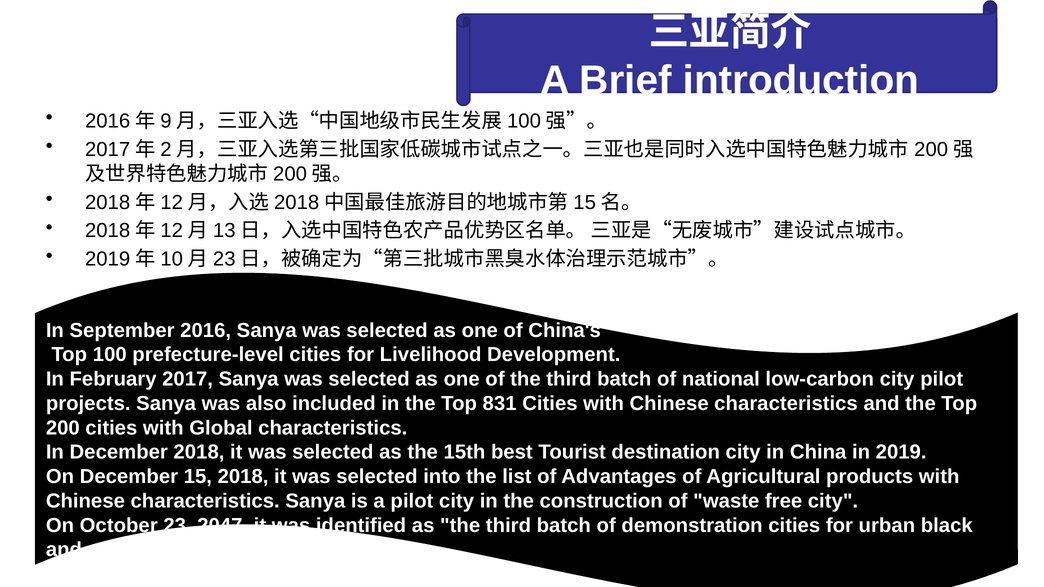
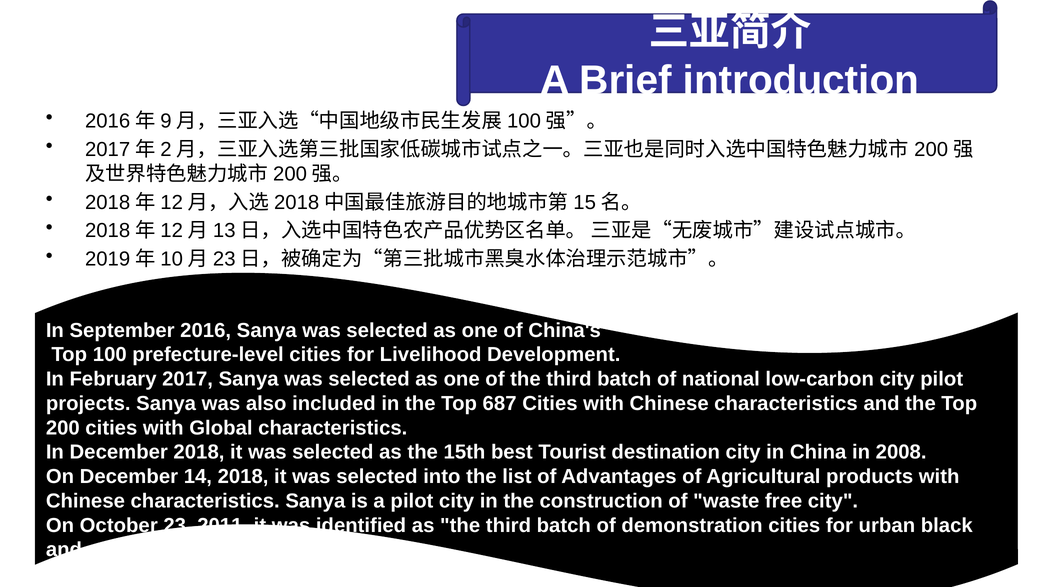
831: 831 -> 687
2019: 2019 -> 2008
15: 15 -> 14
2047: 2047 -> 2011
